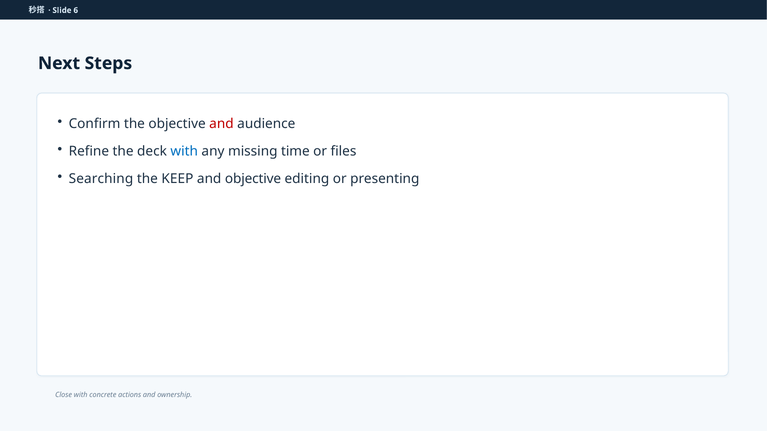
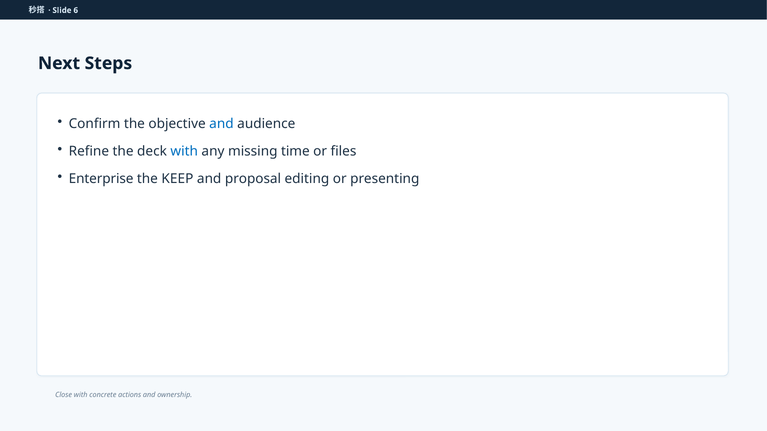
and at (221, 124) colour: red -> blue
Searching: Searching -> Enterprise
and objective: objective -> proposal
